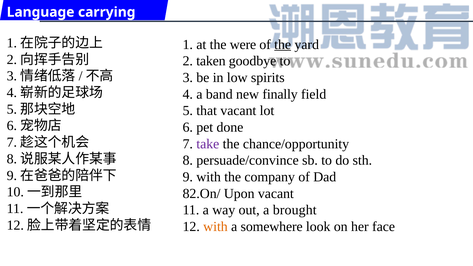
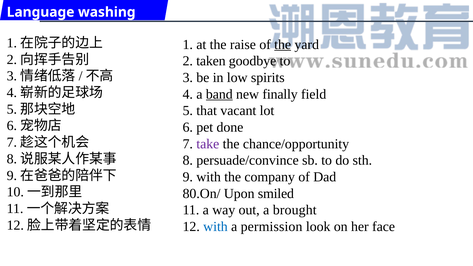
carrying: carrying -> washing
were: were -> raise
band underline: none -> present
82.On/: 82.On/ -> 80.On/
Upon vacant: vacant -> smiled
with at (215, 227) colour: orange -> blue
somewhere: somewhere -> permission
